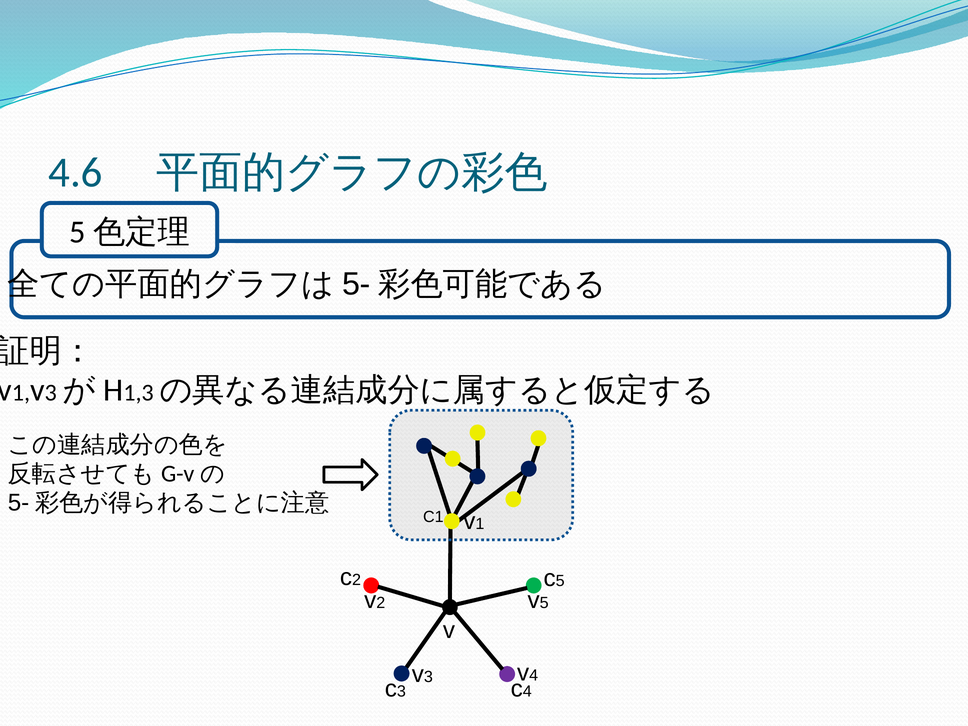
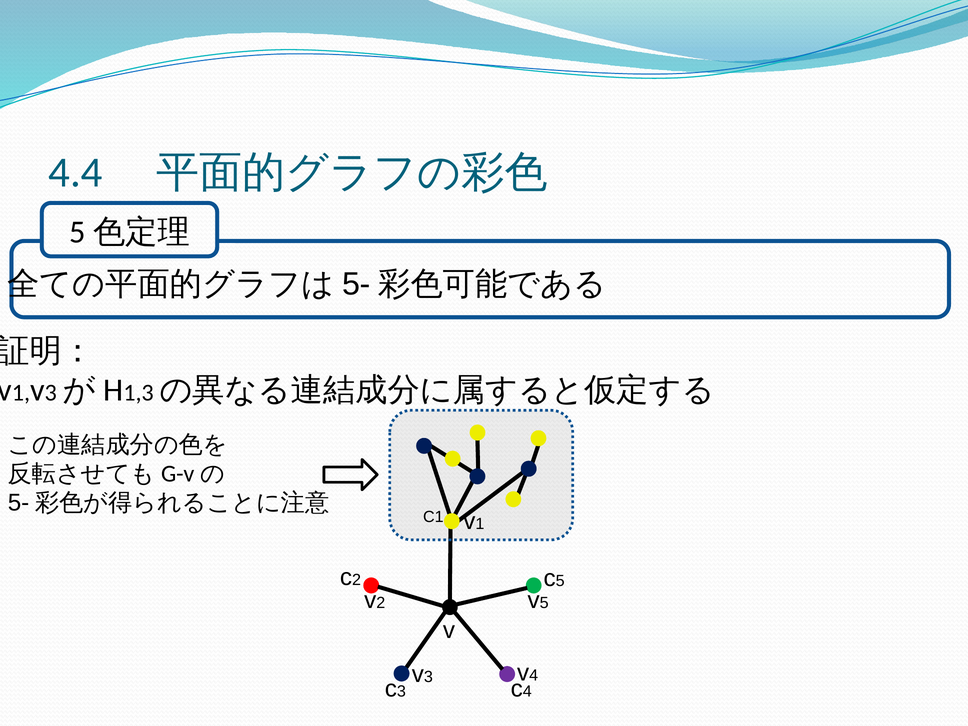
4.6: 4.6 -> 4.4
